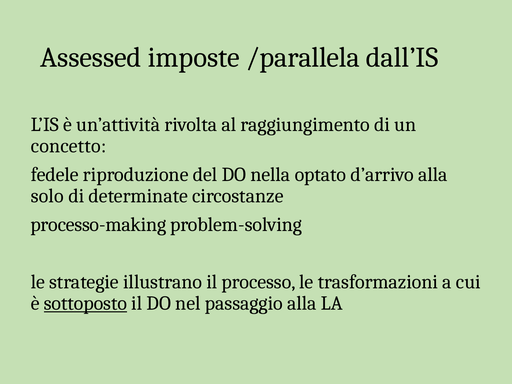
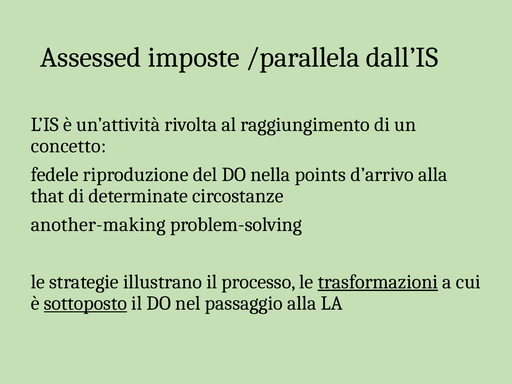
optato: optato -> points
solo: solo -> that
processo-making: processo-making -> another-making
trasformazioni underline: none -> present
